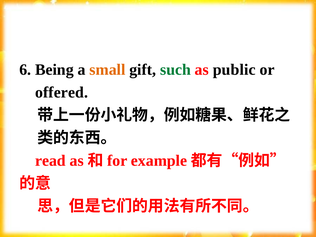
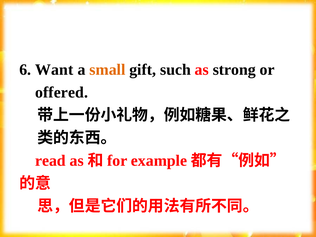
Being: Being -> Want
such colour: green -> black
public: public -> strong
